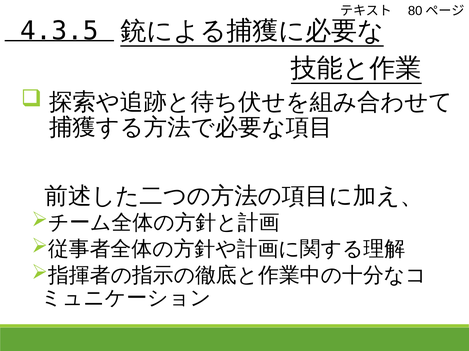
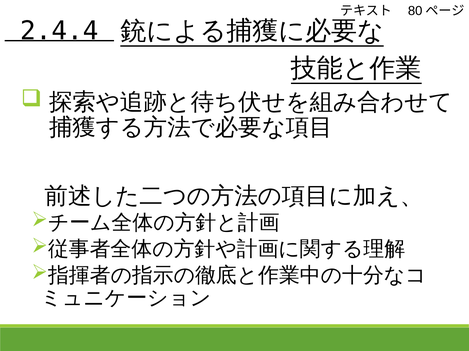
4.3.5: 4.3.5 -> 2.4.4
